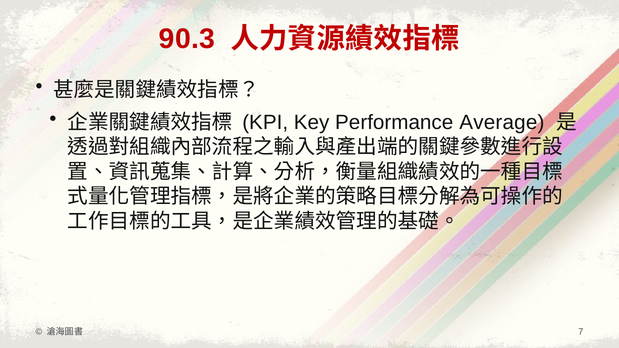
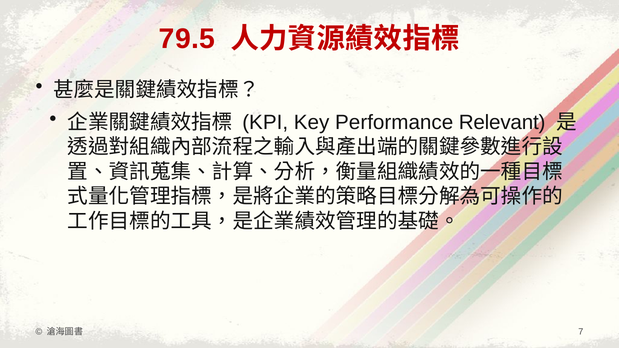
90.3: 90.3 -> 79.5
Average: Average -> Relevant
